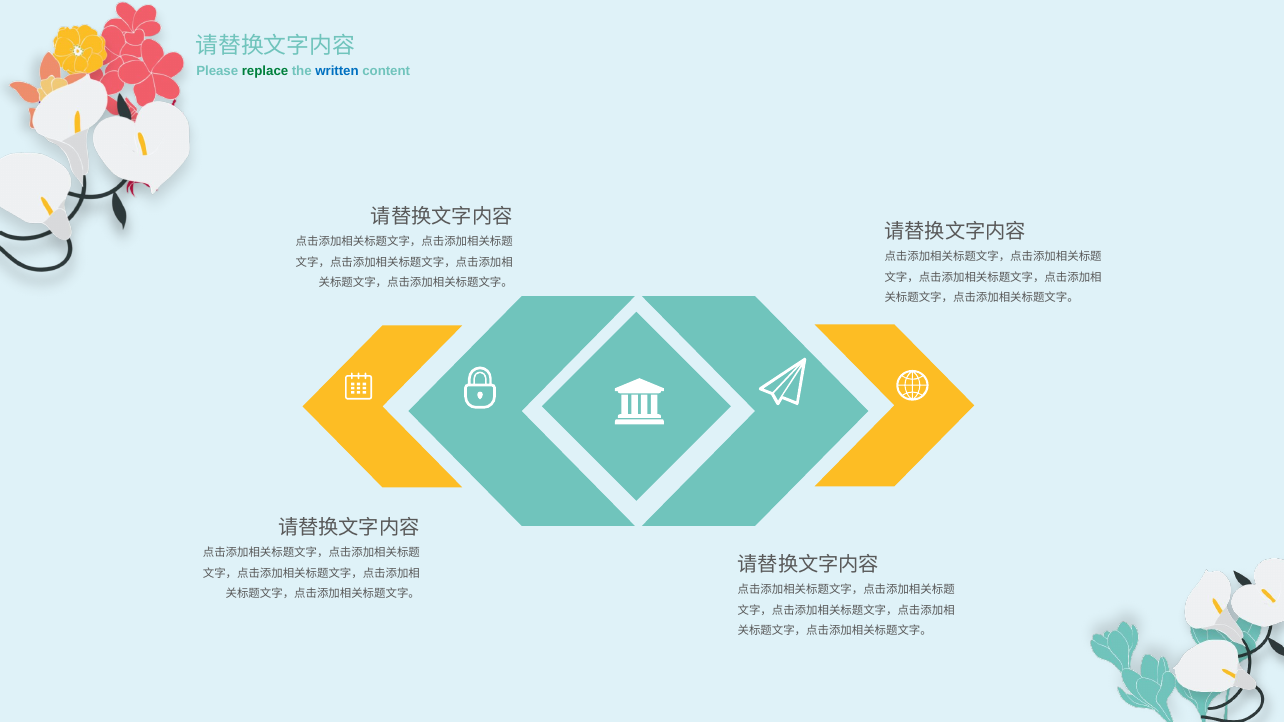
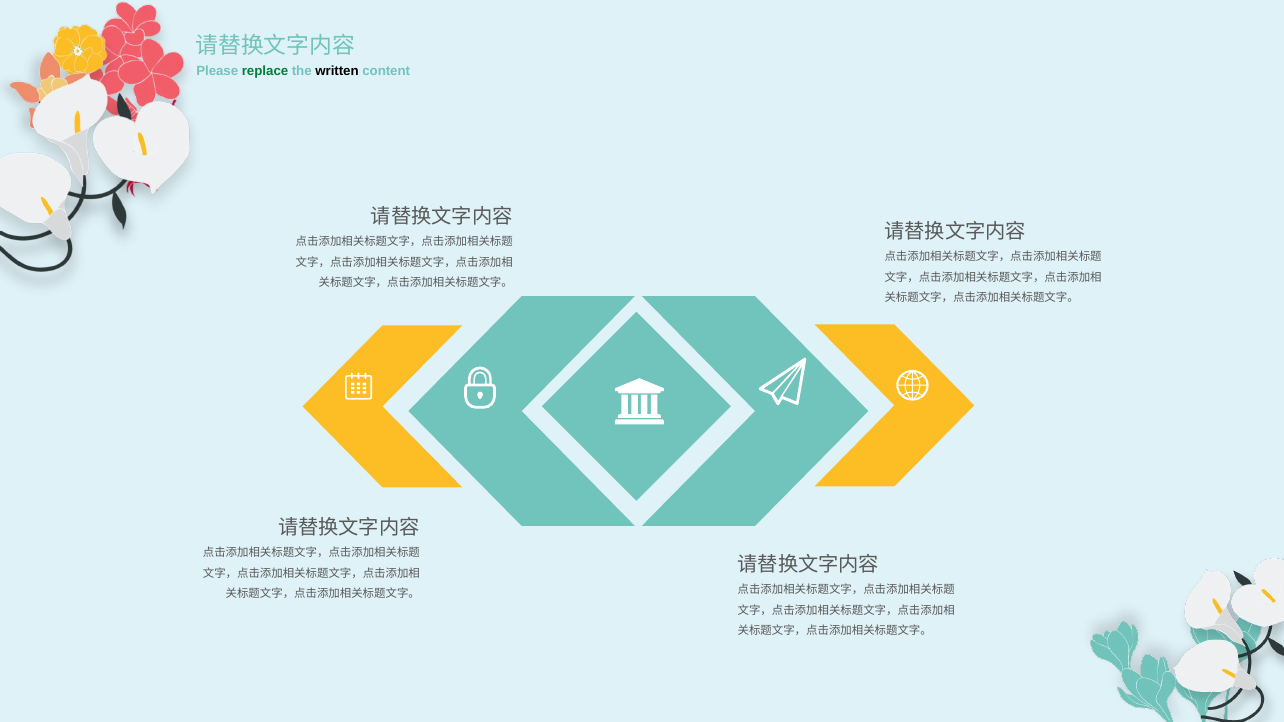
written colour: blue -> black
